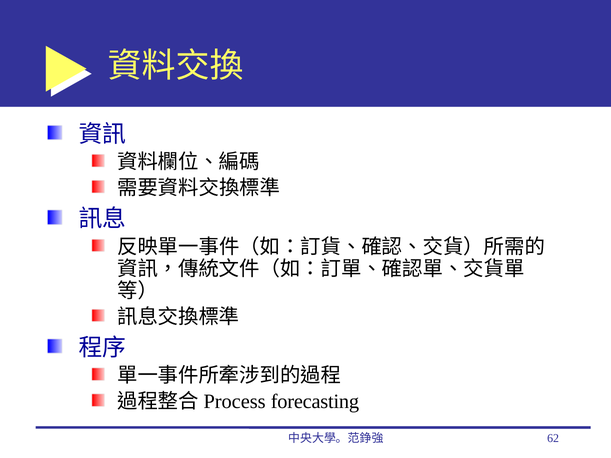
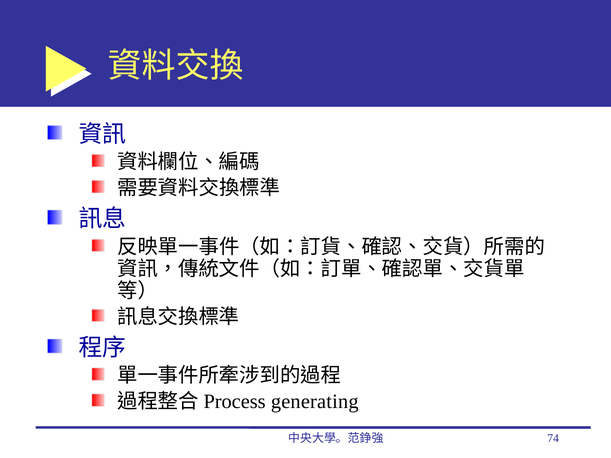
forecasting: forecasting -> generating
62: 62 -> 74
